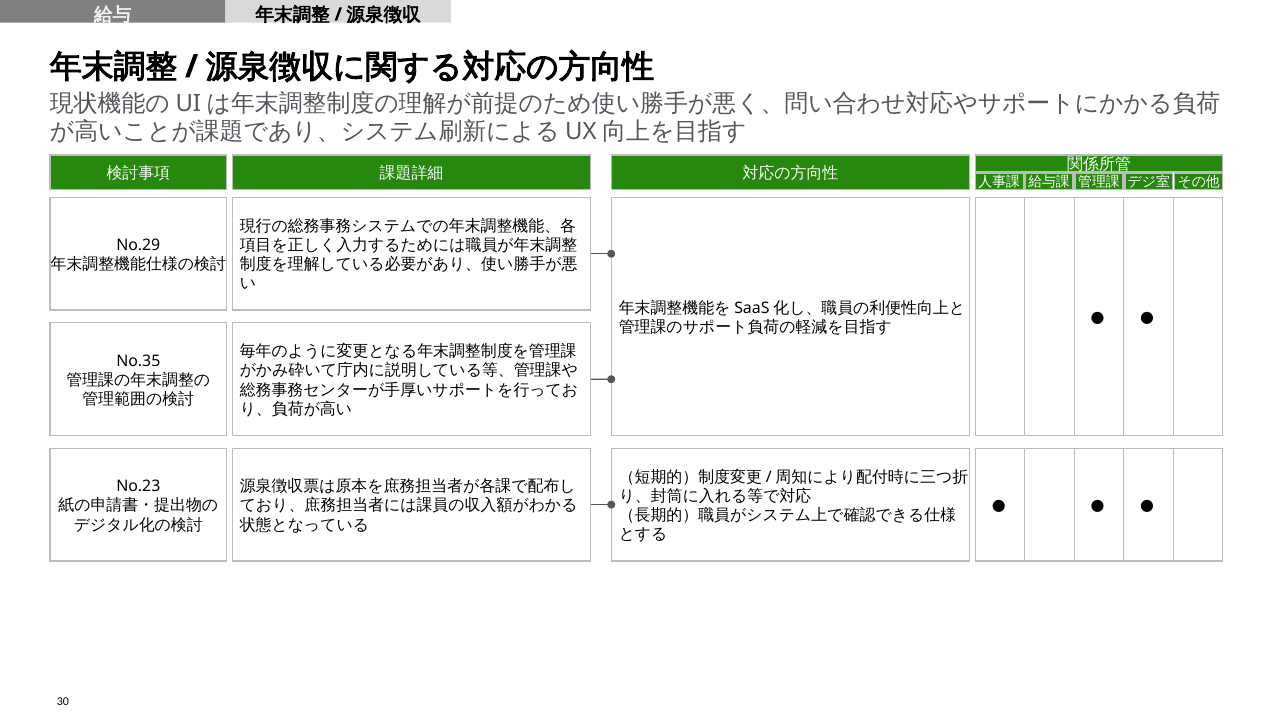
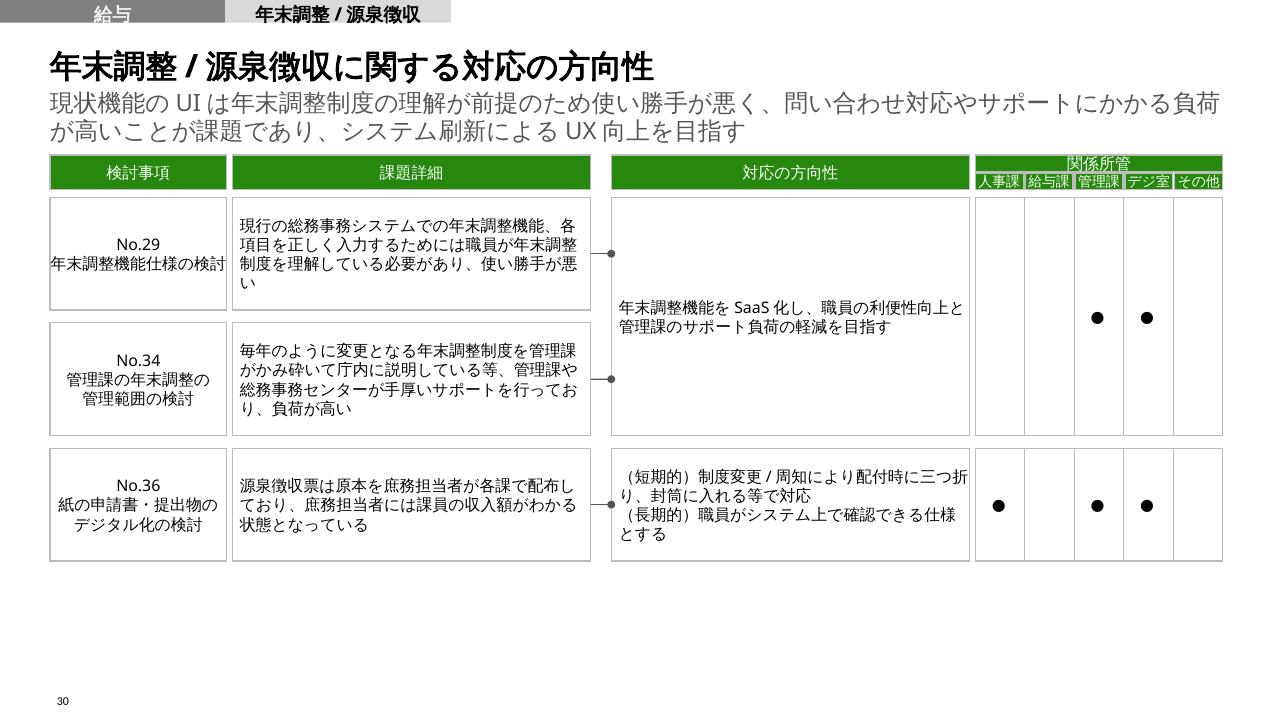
No.35: No.35 -> No.34
No.23: No.23 -> No.36
